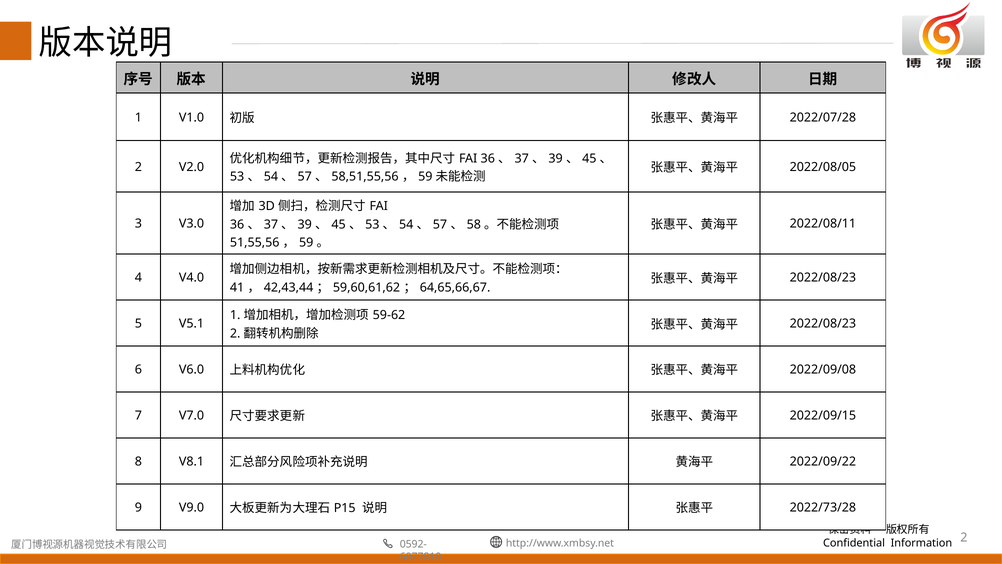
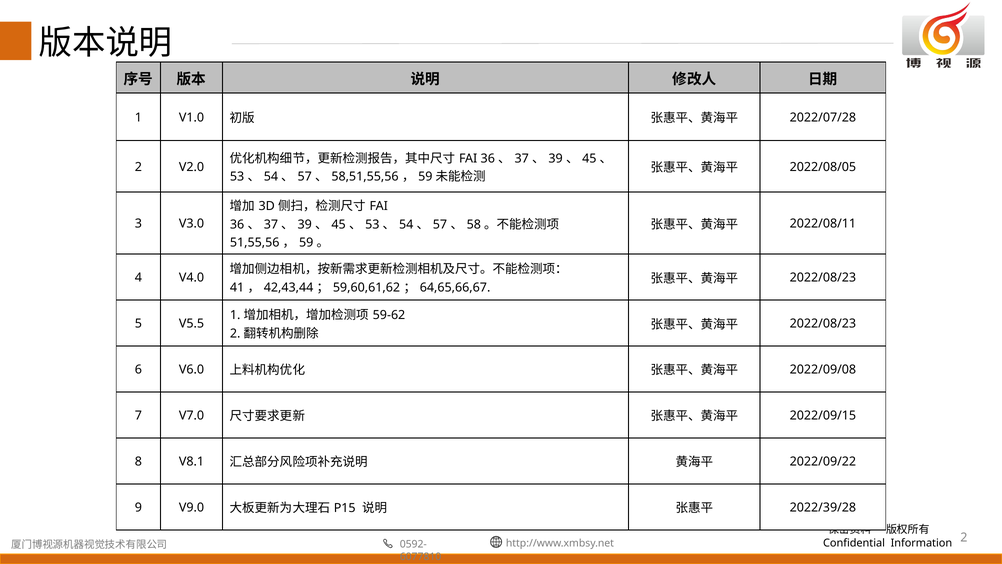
V5.1: V5.1 -> V5.5
2022/73/28: 2022/73/28 -> 2022/39/28
